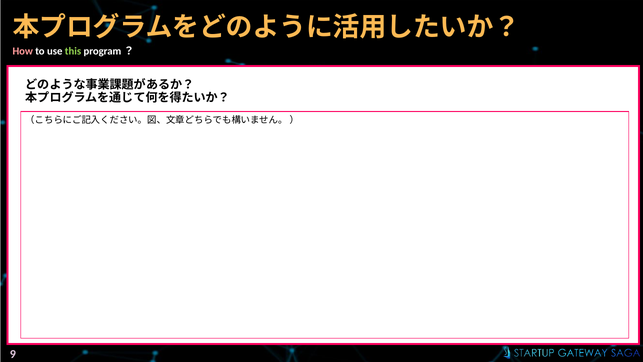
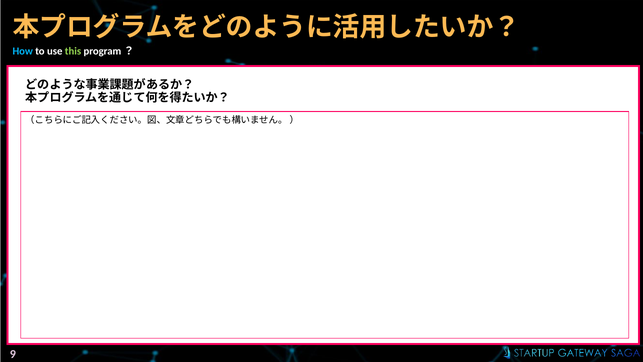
How colour: pink -> light blue
